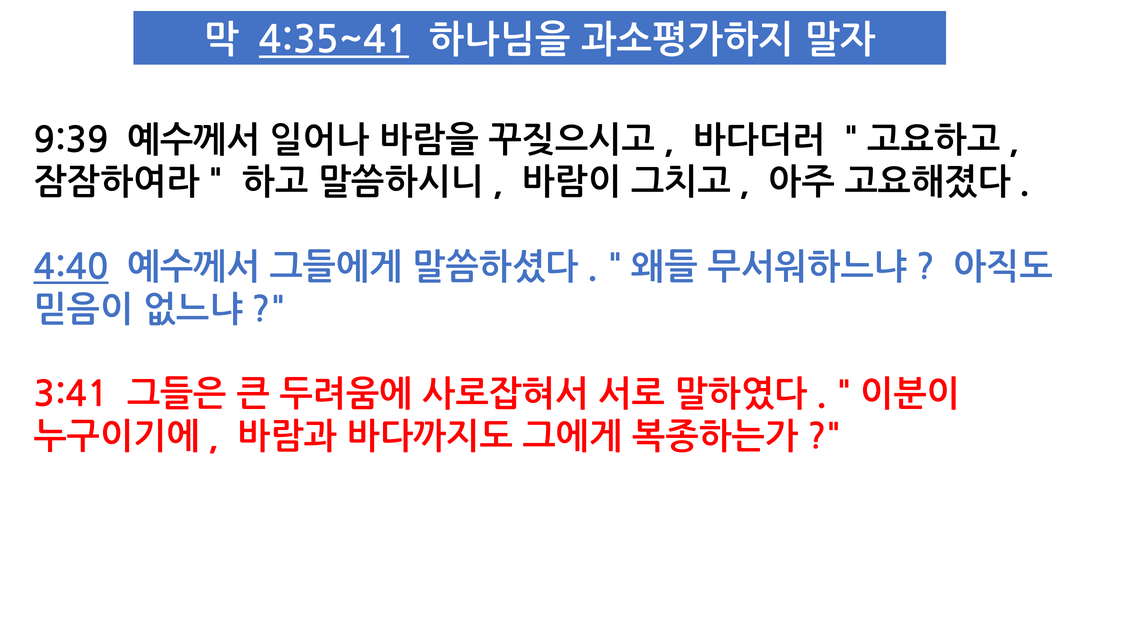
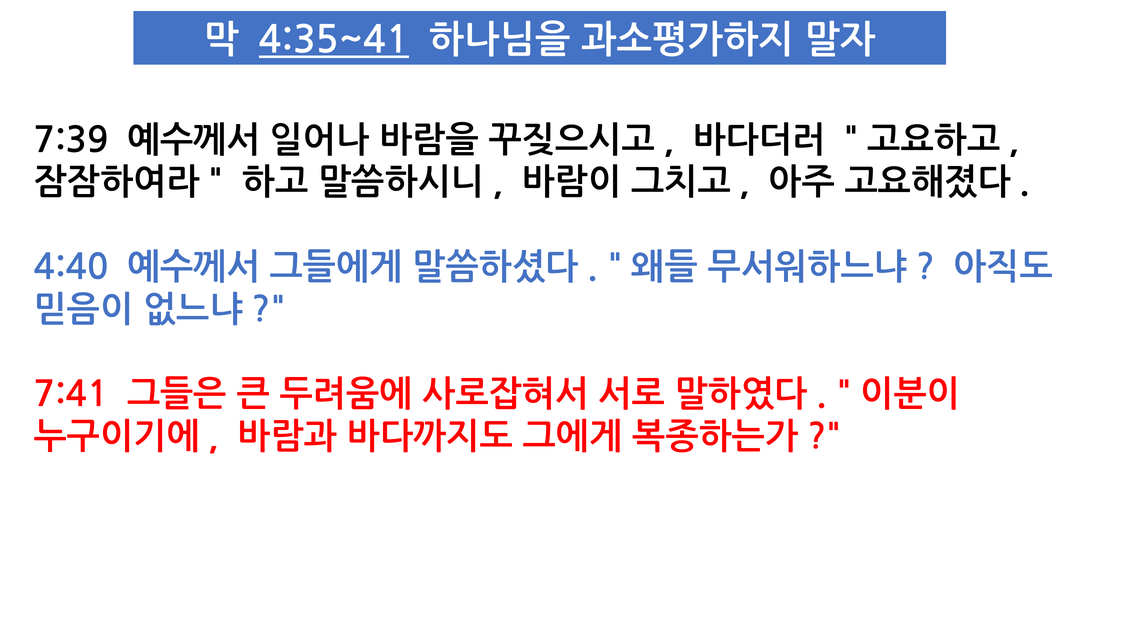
9:39: 9:39 -> 7:39
4:40 underline: present -> none
3:41: 3:41 -> 7:41
